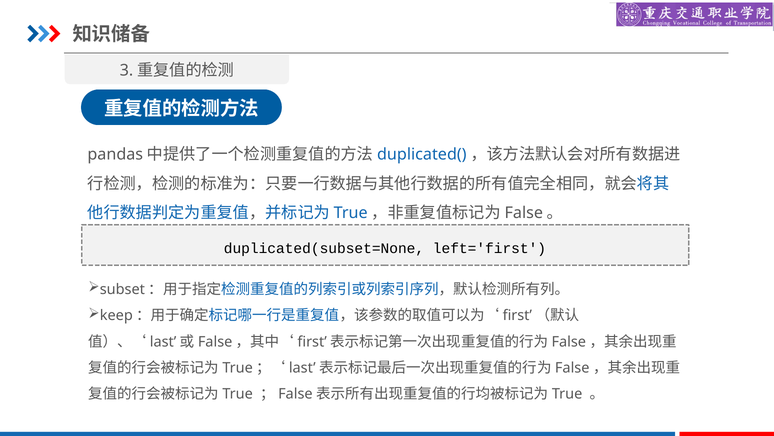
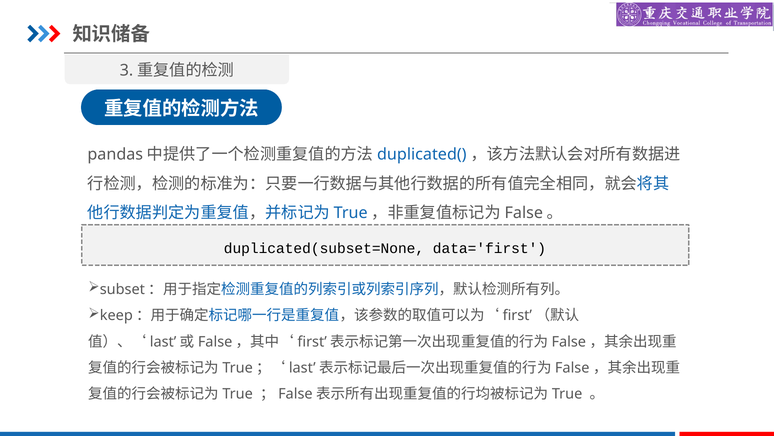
left='first: left='first -> data='first
